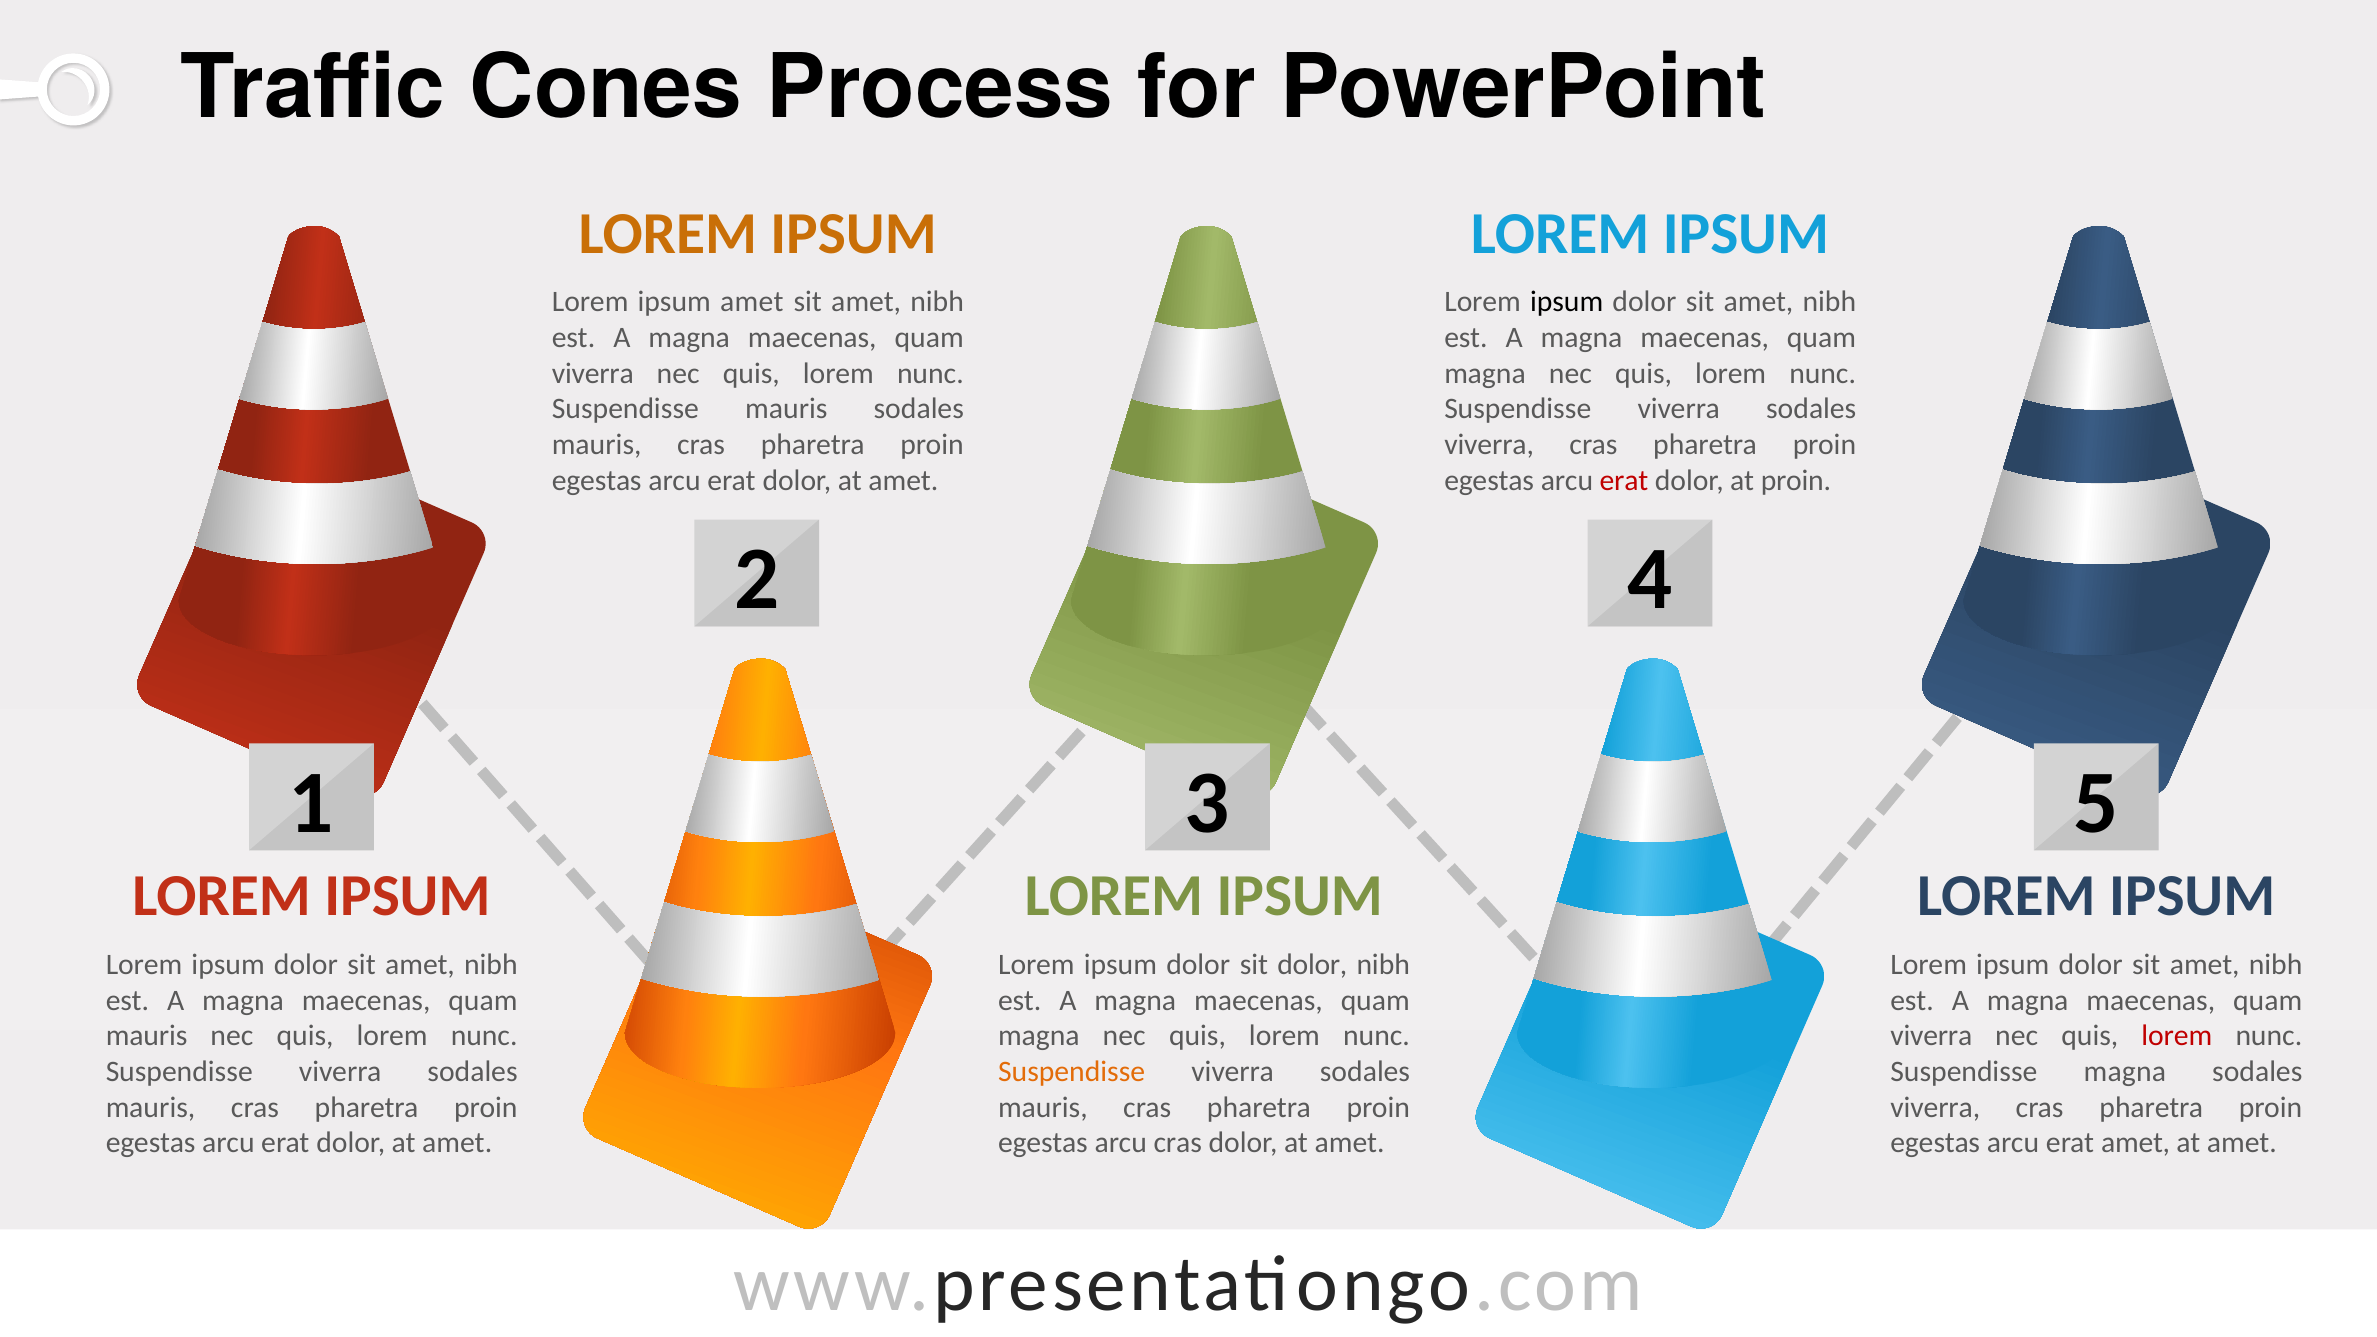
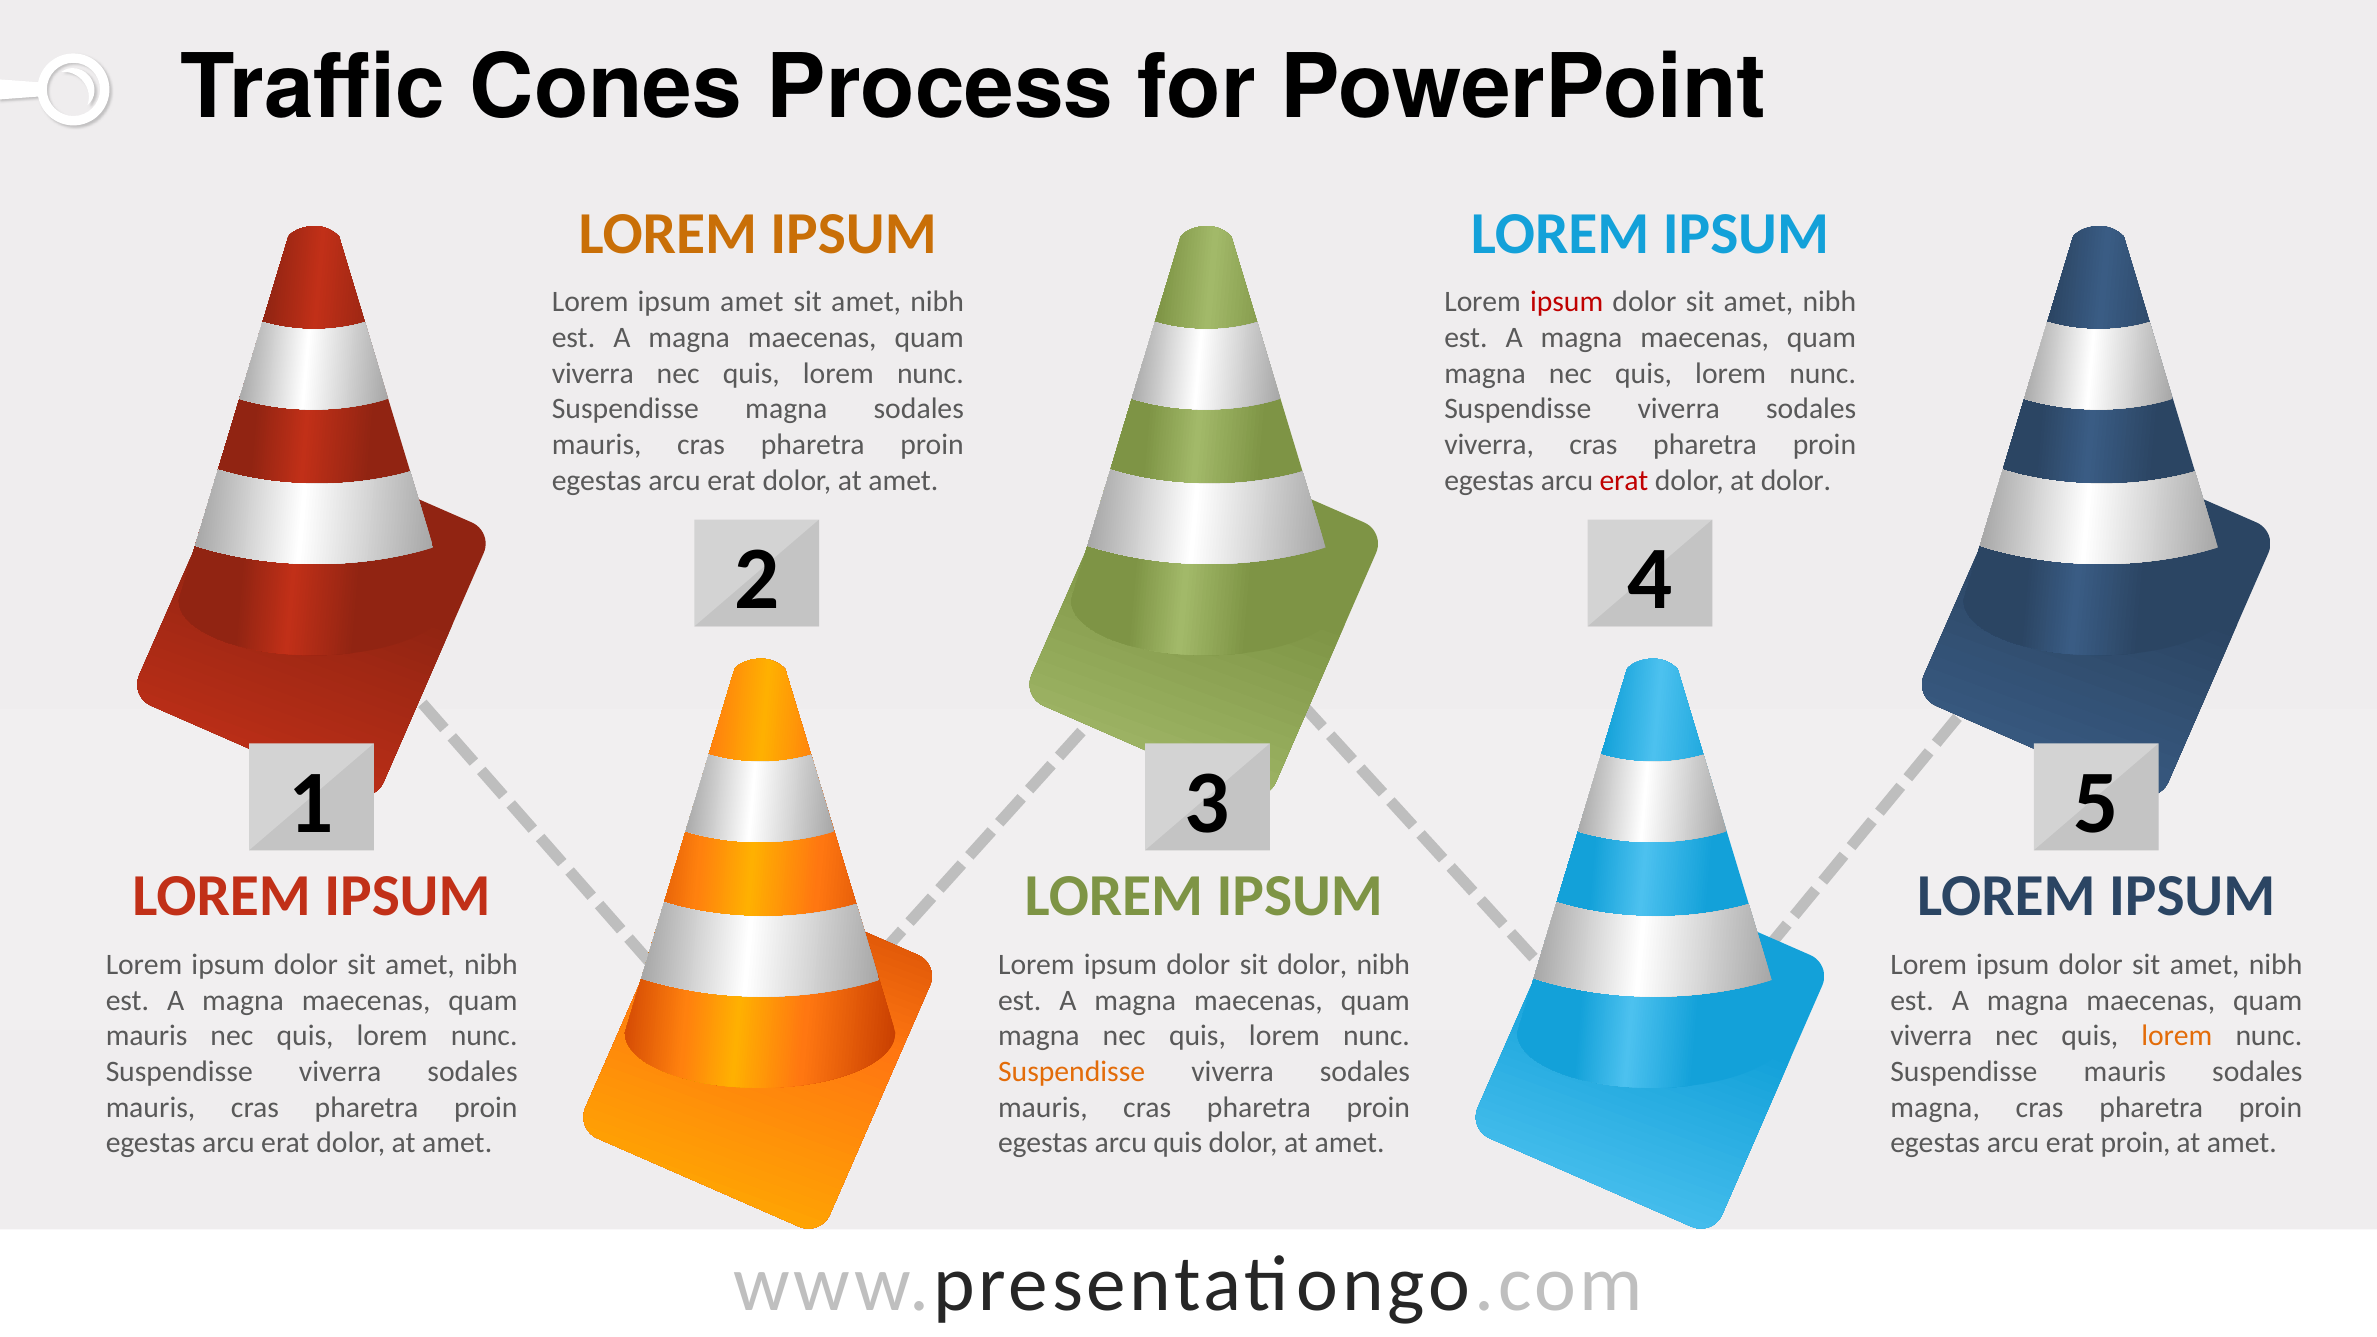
ipsum at (1567, 302) colour: black -> red
Suspendisse mauris: mauris -> magna
at proin: proin -> dolor
lorem at (2177, 1036) colour: red -> orange
Suspendisse magna: magna -> mauris
viverra at (1935, 1107): viverra -> magna
arcu cras: cras -> quis
erat amet: amet -> proin
